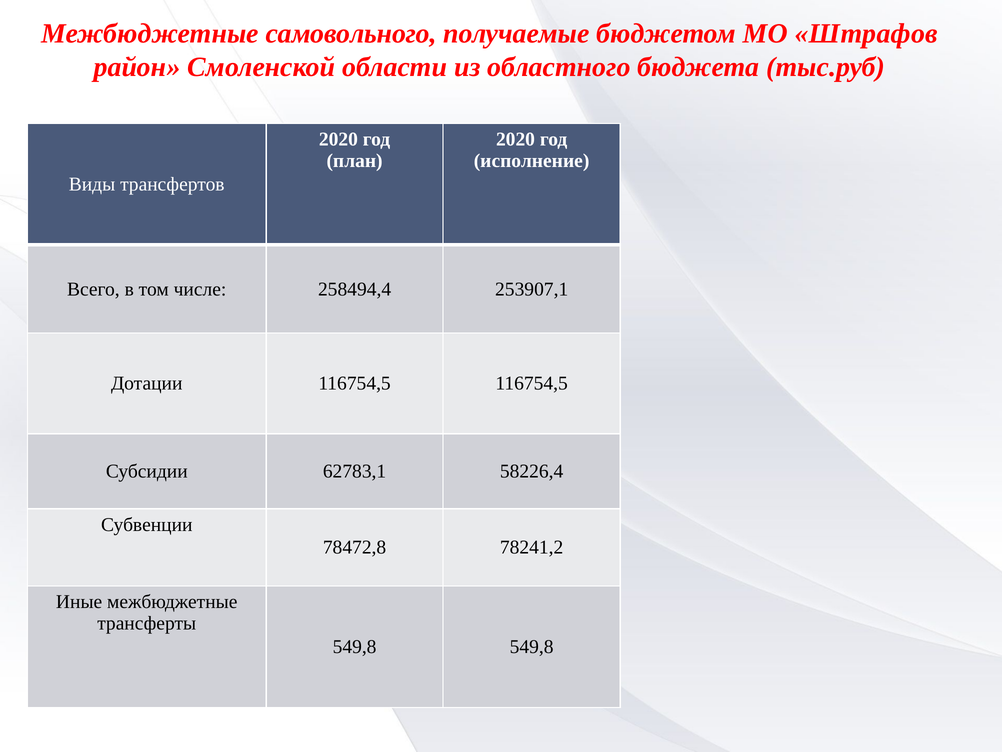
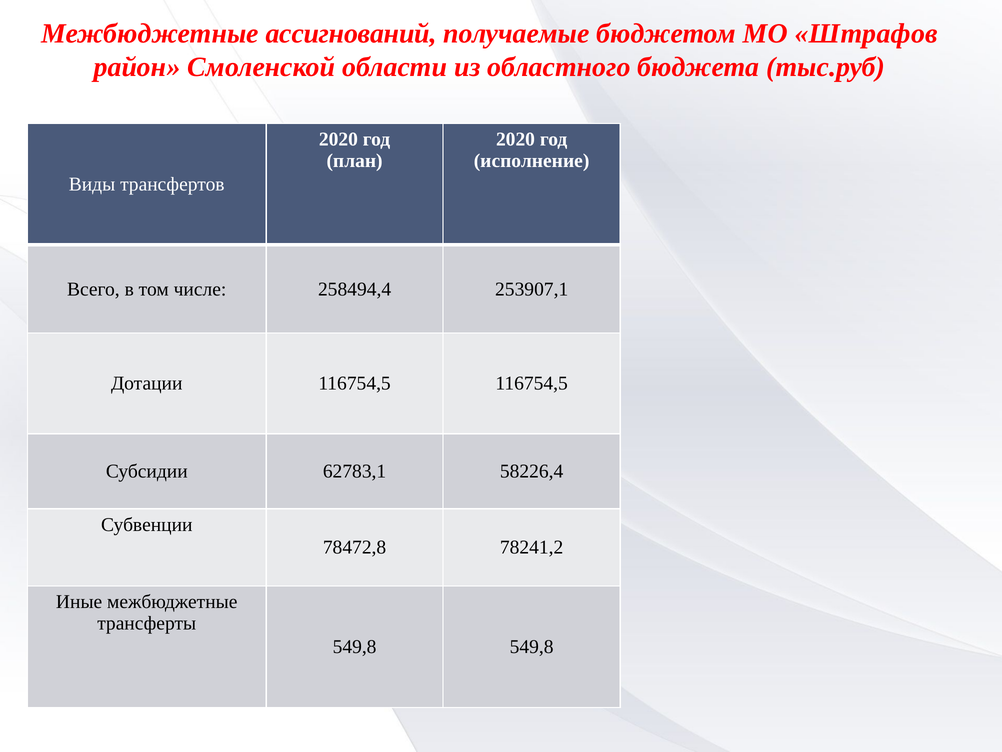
самовольного: самовольного -> ассигнований
